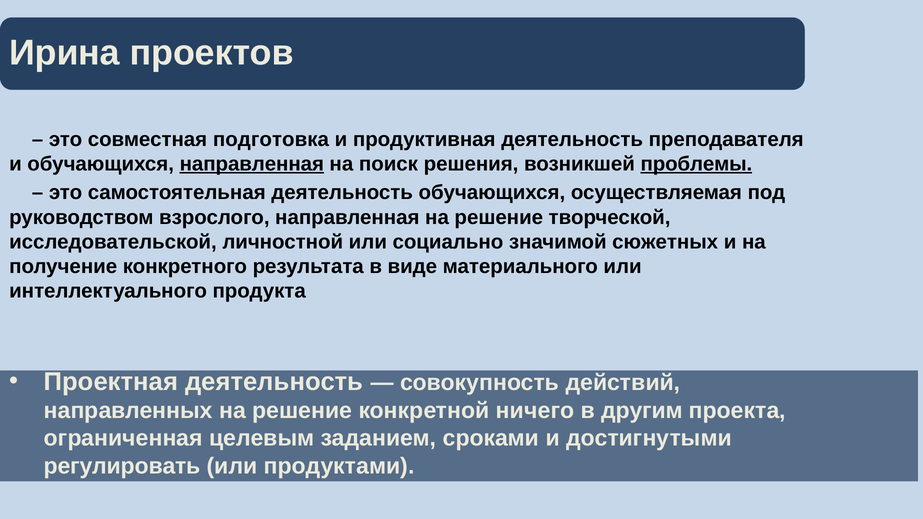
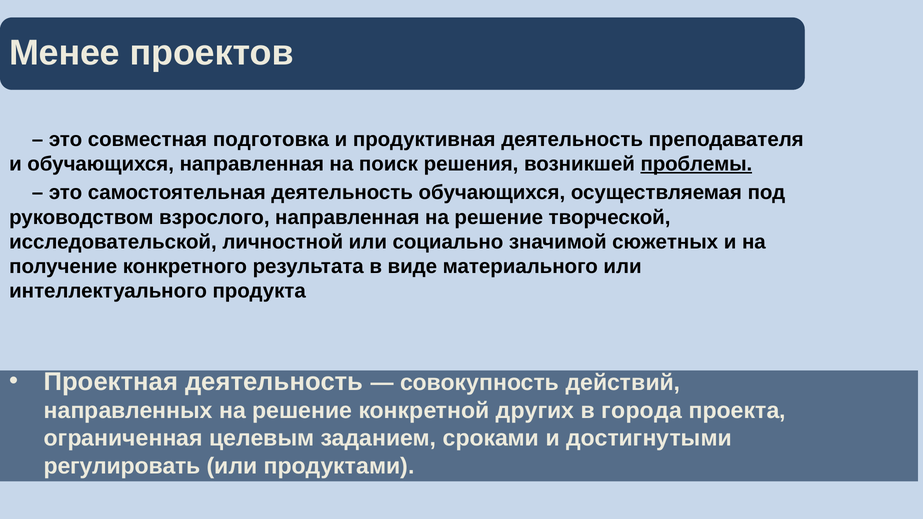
Ирина: Ирина -> Менее
направленная at (252, 164) underline: present -> none
ничего: ничего -> других
другим: другим -> города
